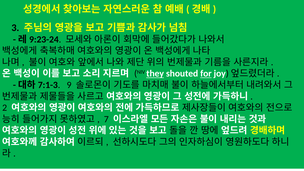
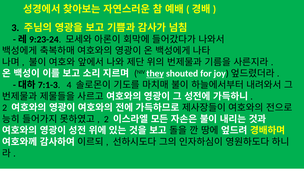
for underline: present -> none
9: 9 -> 4
7 at (106, 119): 7 -> 2
